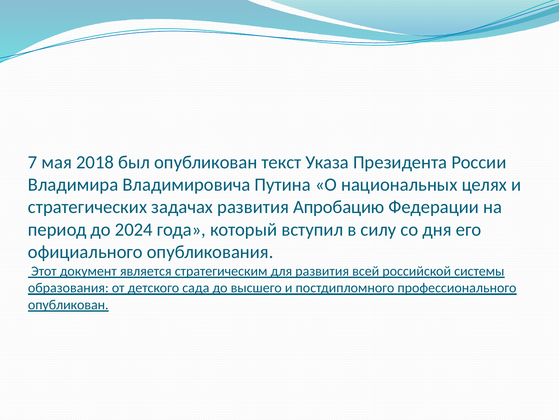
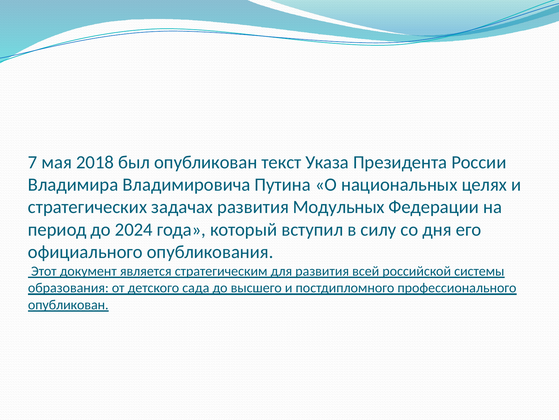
Апробацию: Апробацию -> Модульных
